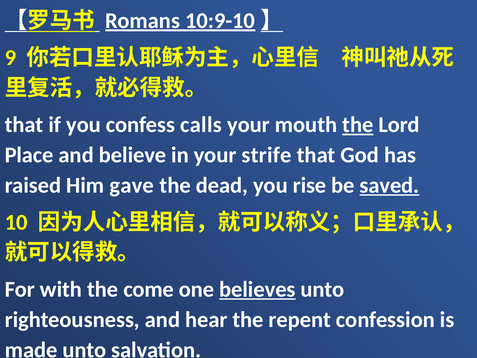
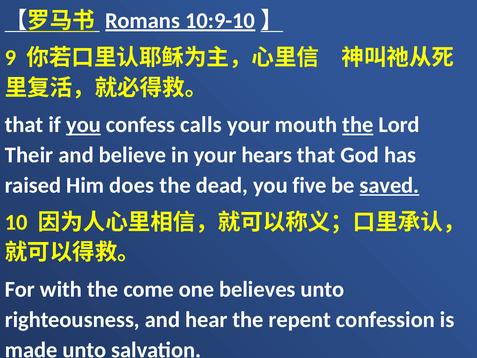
you at (83, 125) underline: none -> present
Place: Place -> Their
strife: strife -> hears
gave: gave -> does
rise: rise -> five
believes underline: present -> none
